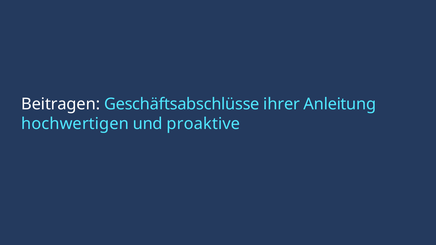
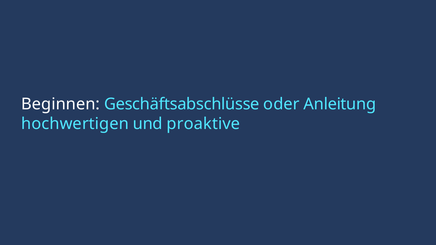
Beitragen: Beitragen -> Beginnen
ihrer: ihrer -> oder
